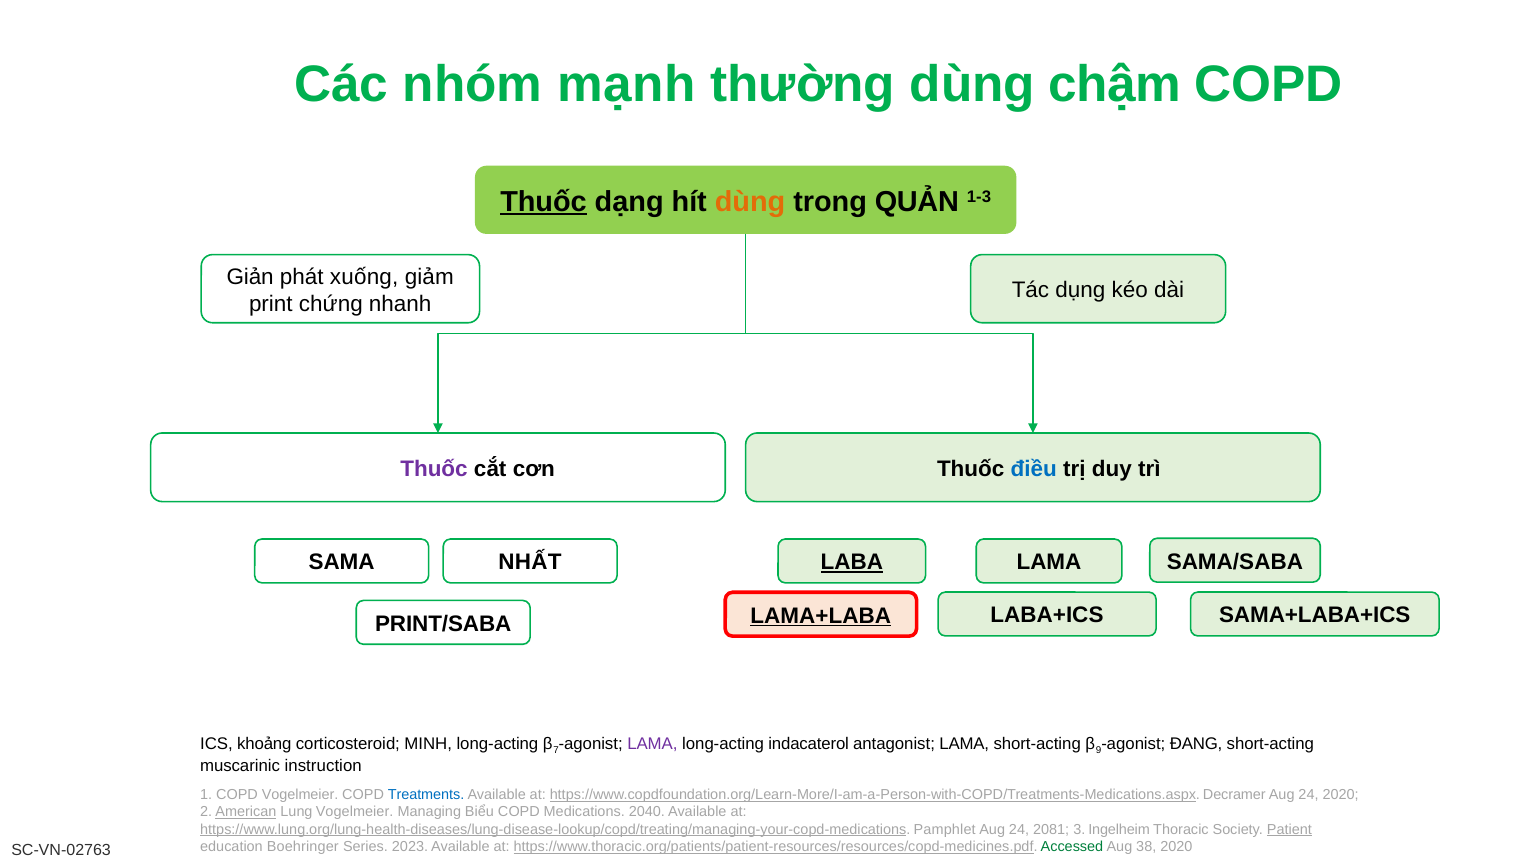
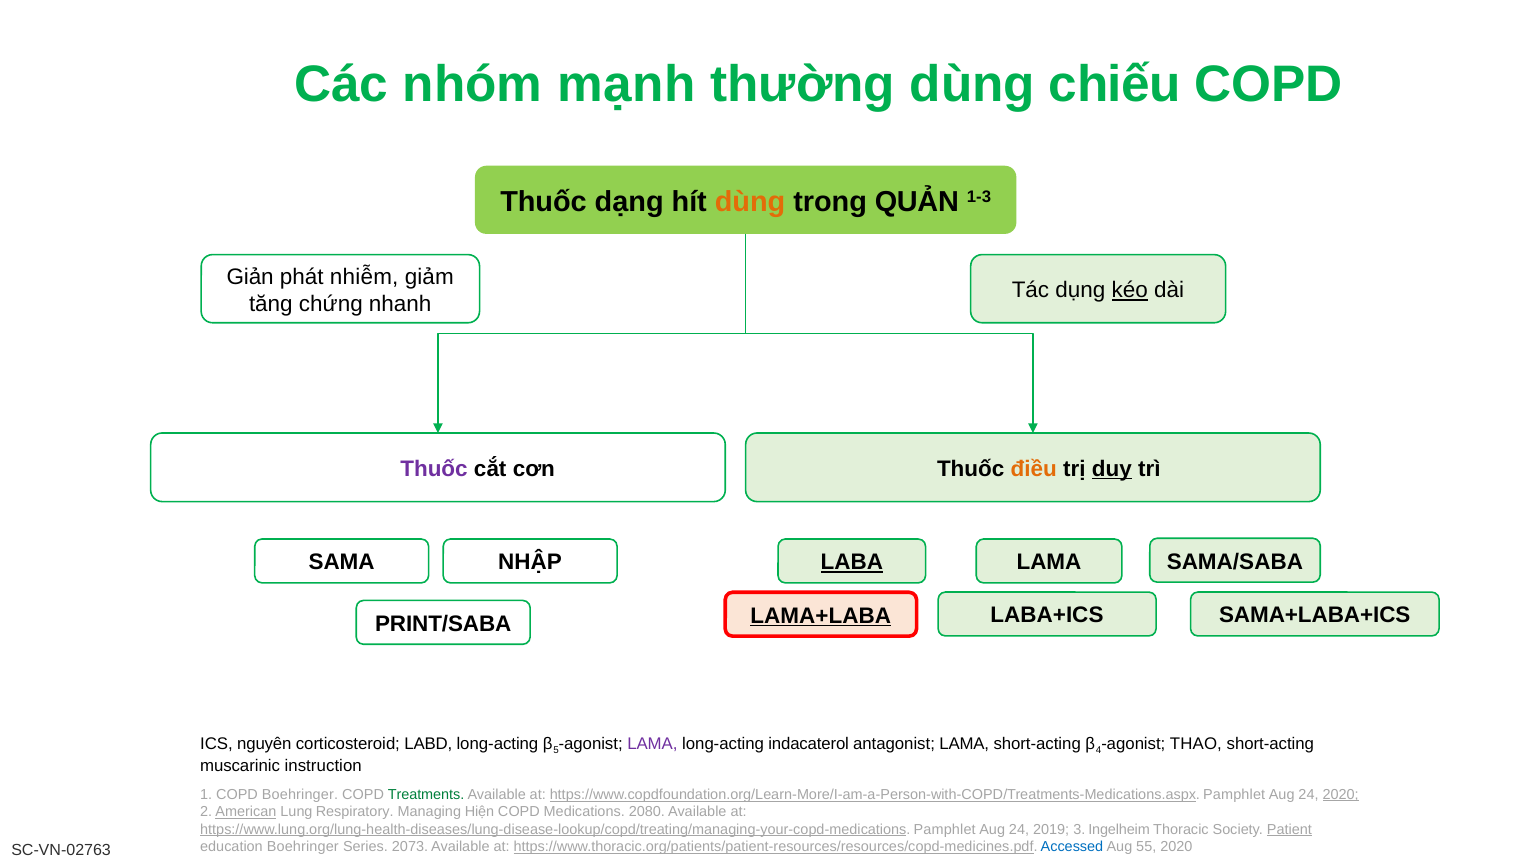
chậm: chậm -> chiếu
Thuốc at (544, 202) underline: present -> none
xuống: xuống -> nhiễm
kéo underline: none -> present
print: print -> tăng
điều colour: blue -> orange
duy underline: none -> present
NHẤT: NHẤT -> NHẬP
khoảng: khoảng -> nguyên
MINH: MINH -> LABD
7: 7 -> 5
9: 9 -> 4
ĐANG: ĐANG -> THAO
COPD Vogelmeier: Vogelmeier -> Boehringer
Treatments colour: blue -> green
https://www.copdfoundation.org/Learn-More/I-am-a-Person-with-COPD/Treatments-Medications.aspx Decramer: Decramer -> Pamphlet
2020 at (1341, 795) underline: none -> present
Lung Vogelmeier: Vogelmeier -> Respiratory
Biểu: Biểu -> Hiện
2040: 2040 -> 2080
2081: 2081 -> 2019
2023: 2023 -> 2073
Accessed colour: green -> blue
38: 38 -> 55
